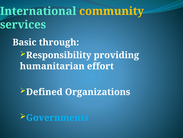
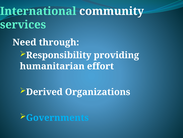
community colour: yellow -> white
Basic: Basic -> Need
Defined: Defined -> Derived
